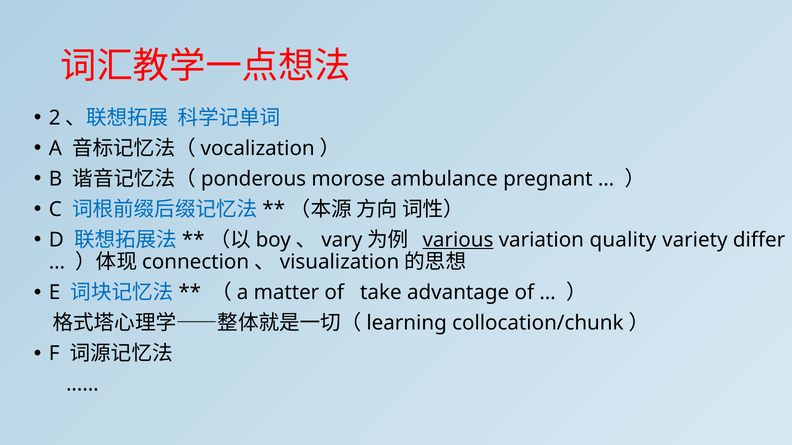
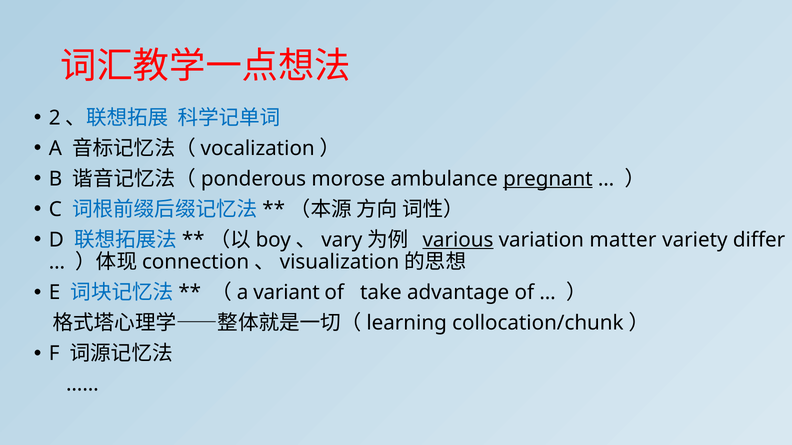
pregnant underline: none -> present
quality: quality -> matter
matter: matter -> variant
